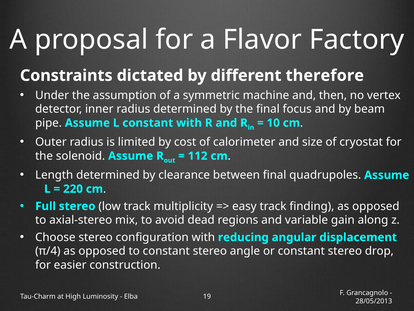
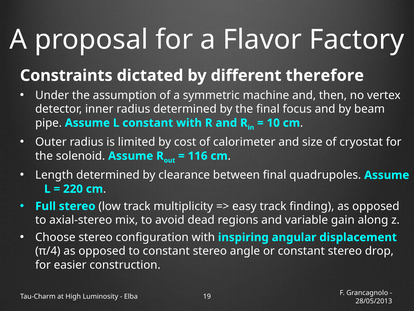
112: 112 -> 116
reducing: reducing -> inspiring
